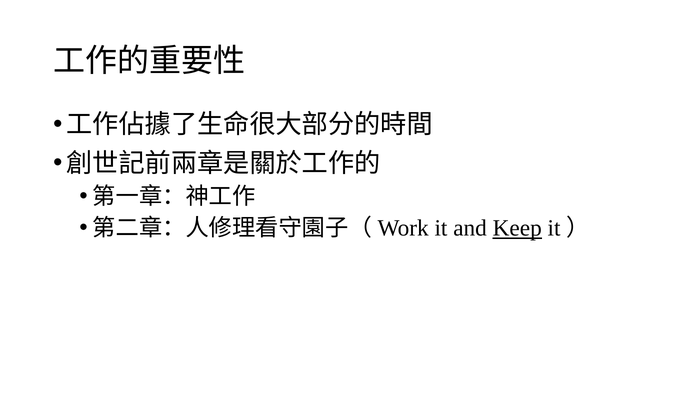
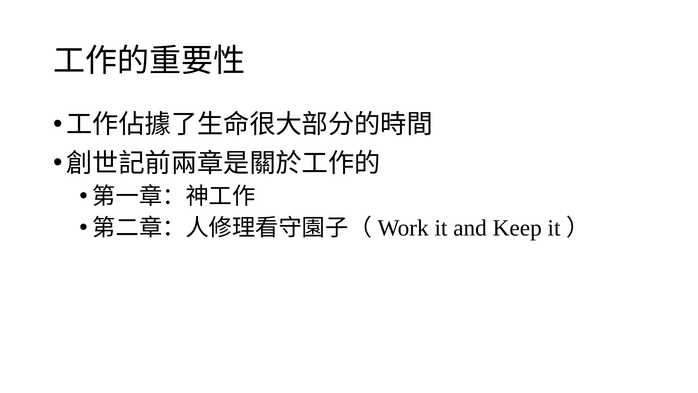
Keep underline: present -> none
